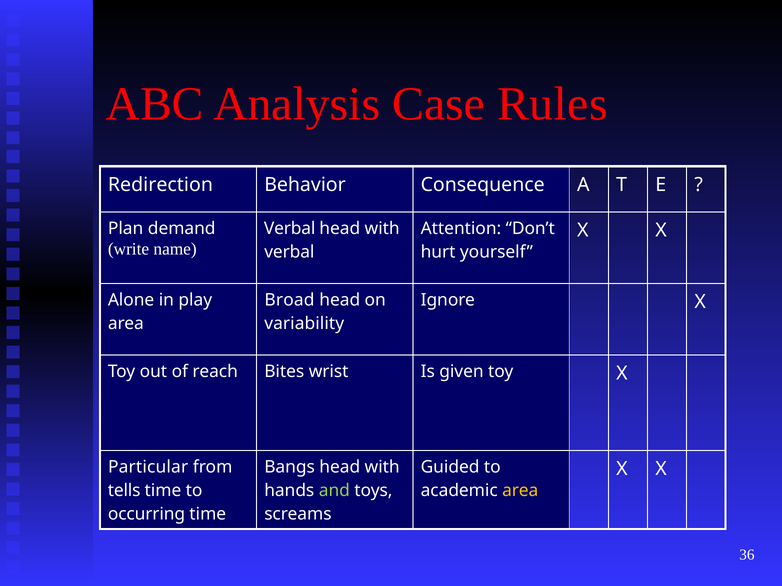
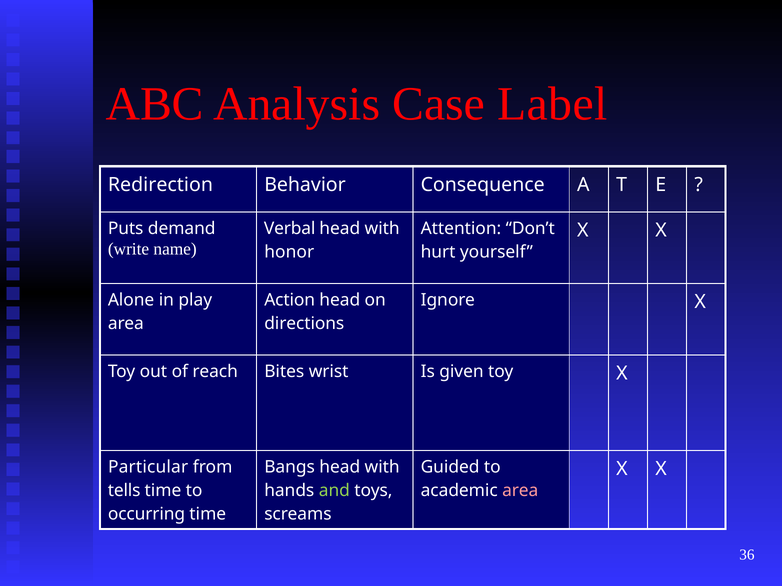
Rules: Rules -> Label
Plan: Plan -> Puts
verbal at (289, 252): verbal -> honor
Broad: Broad -> Action
variability: variability -> directions
area at (520, 491) colour: yellow -> pink
